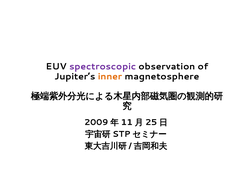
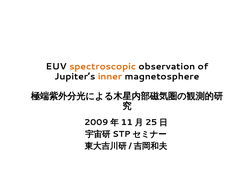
spectroscopic colour: purple -> orange
